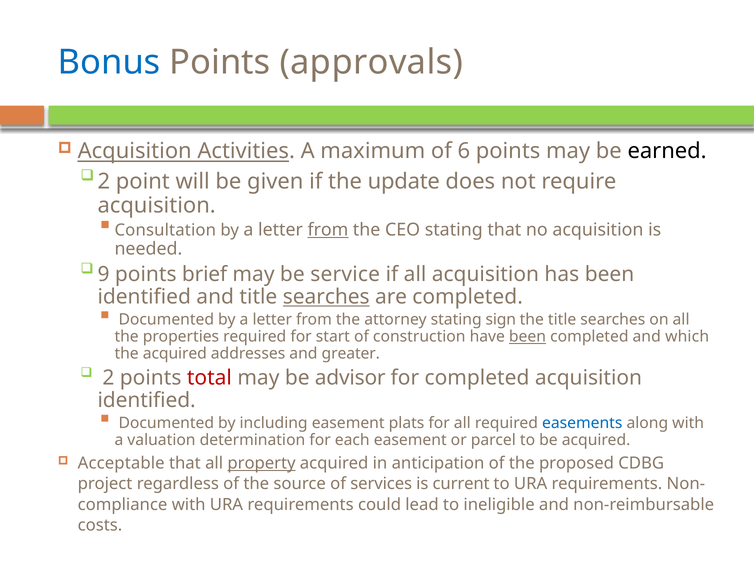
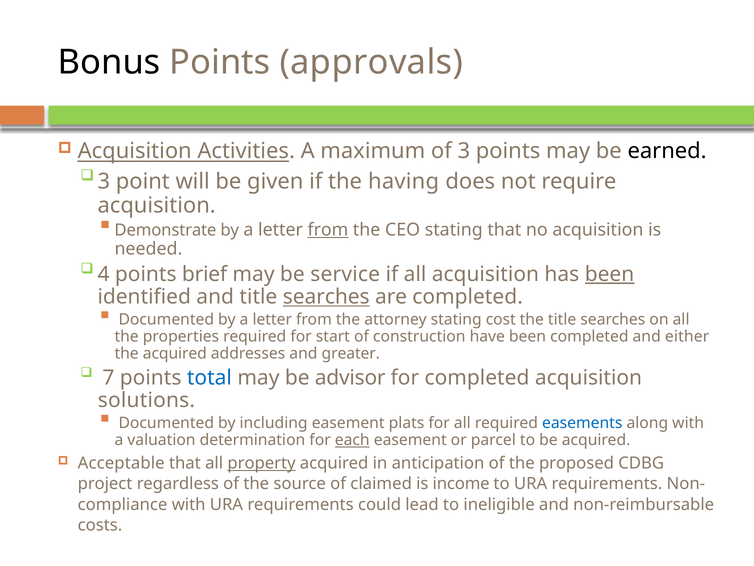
Bonus colour: blue -> black
of 6: 6 -> 3
2 at (104, 181): 2 -> 3
update: update -> having
Consultation: Consultation -> Demonstrate
9: 9 -> 4
been at (610, 274) underline: none -> present
sign: sign -> cost
been at (527, 336) underline: present -> none
which: which -> either
2 at (108, 378): 2 -> 7
total colour: red -> blue
identified at (147, 400): identified -> solutions
each underline: none -> present
services: services -> claimed
current: current -> income
